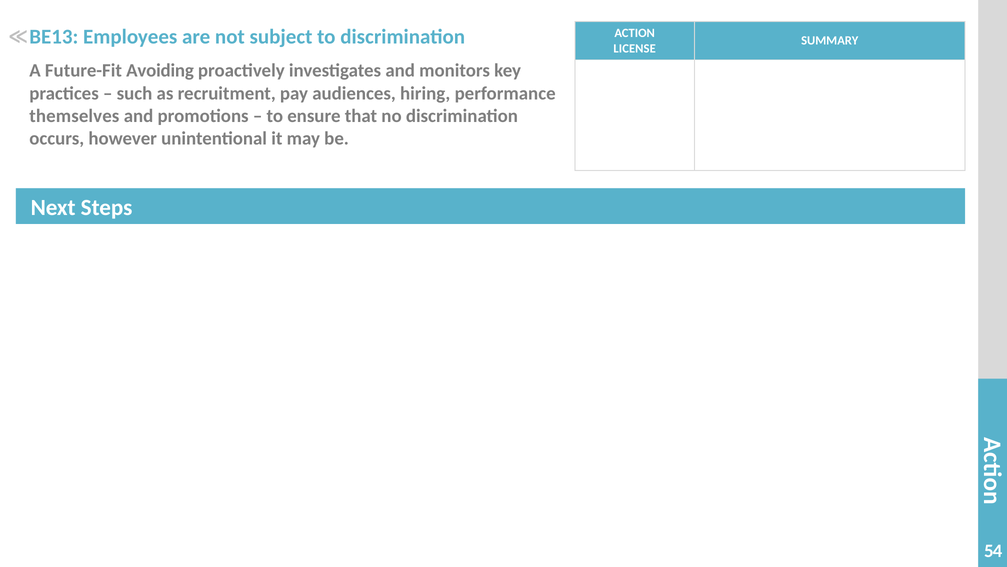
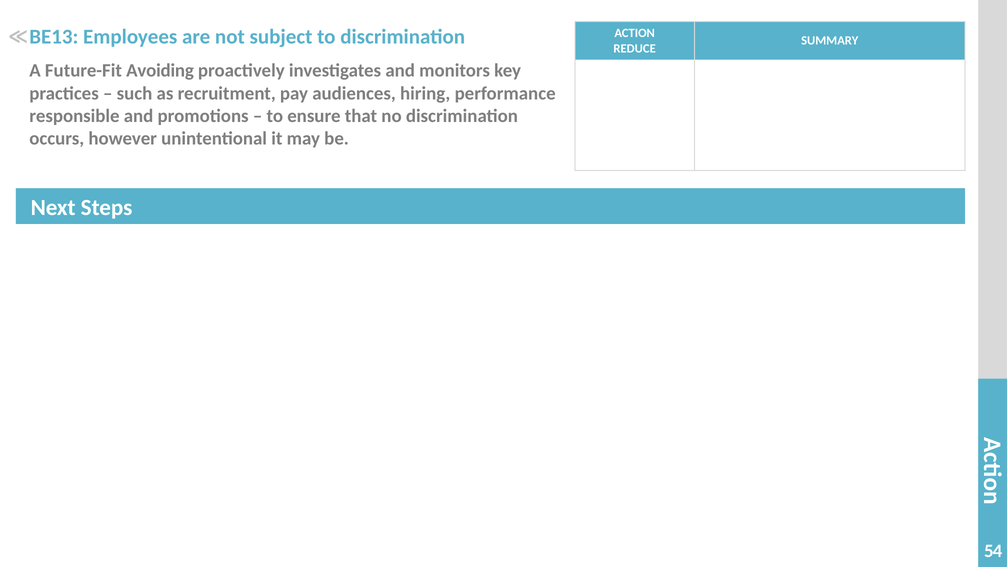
LICENSE: LICENSE -> REDUCE
themselves: themselves -> responsible
